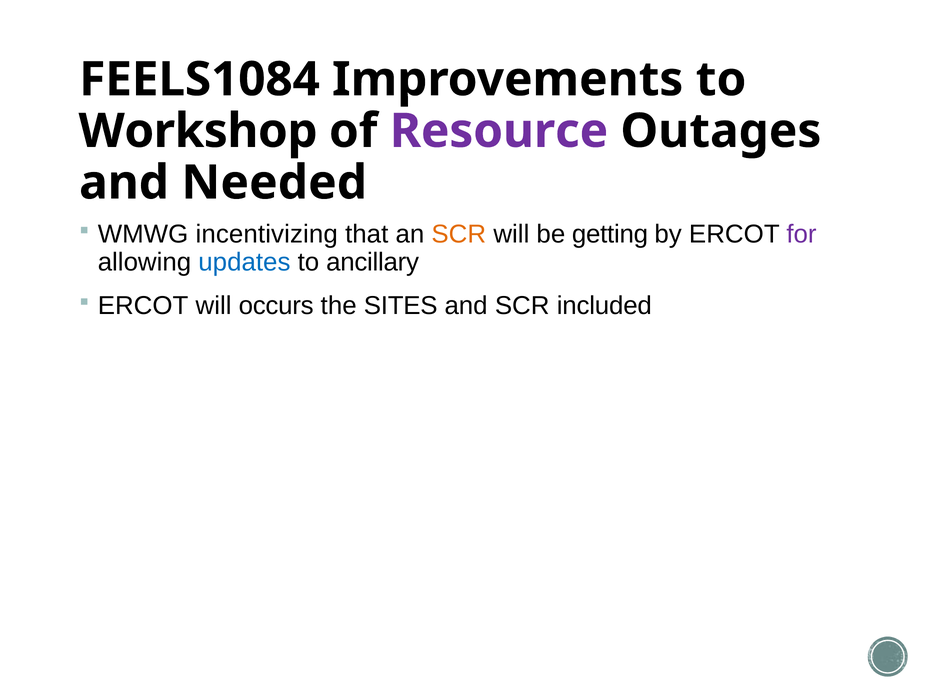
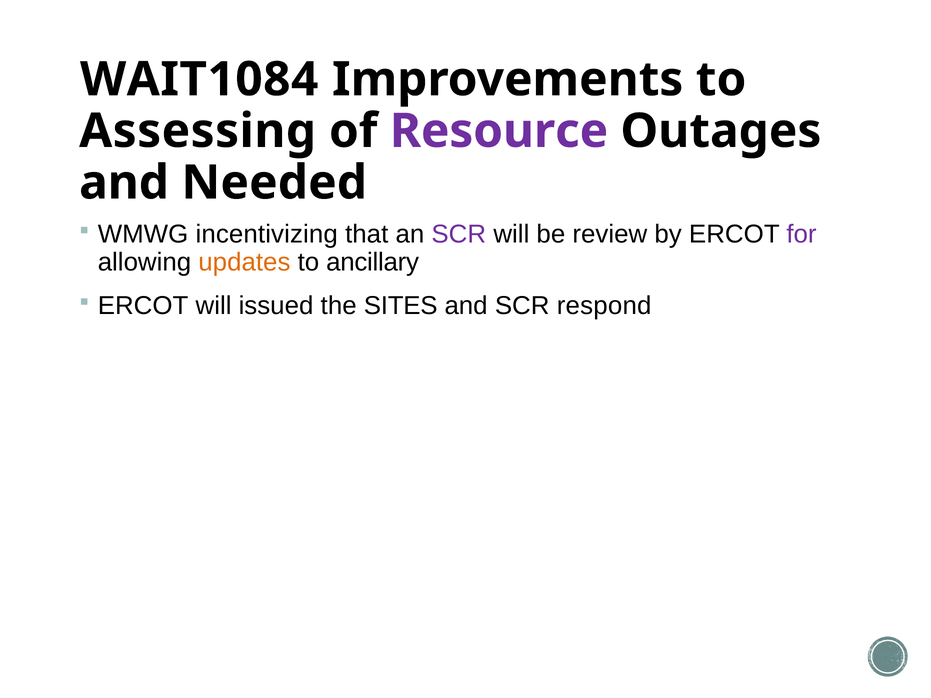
FEELS1084: FEELS1084 -> WAIT1084
Workshop: Workshop -> Assessing
SCR at (459, 235) colour: orange -> purple
getting: getting -> review
updates colour: blue -> orange
occurs: occurs -> issued
included: included -> respond
